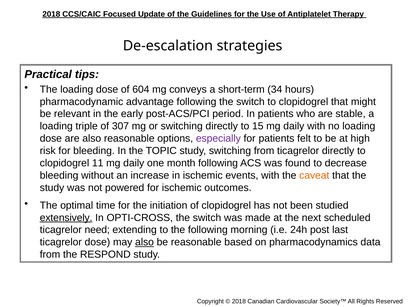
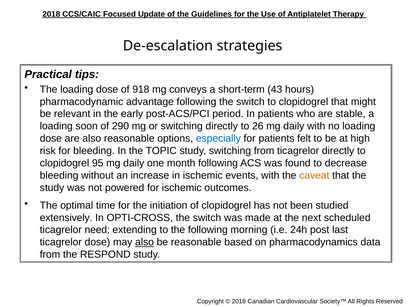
604: 604 -> 918
34: 34 -> 43
triple: triple -> soon
307: 307 -> 290
15: 15 -> 26
especially colour: purple -> blue
11: 11 -> 95
extensively underline: present -> none
